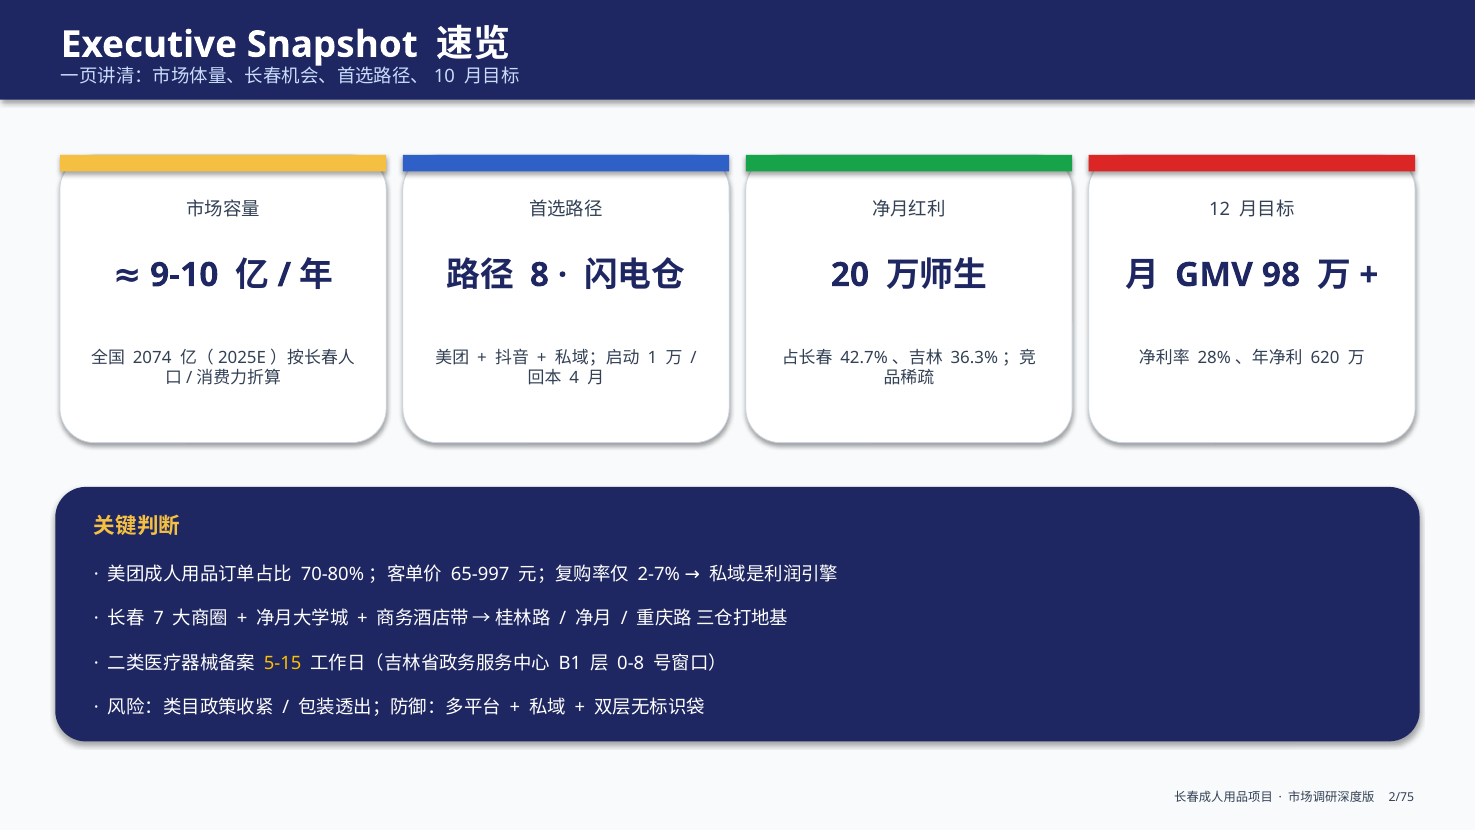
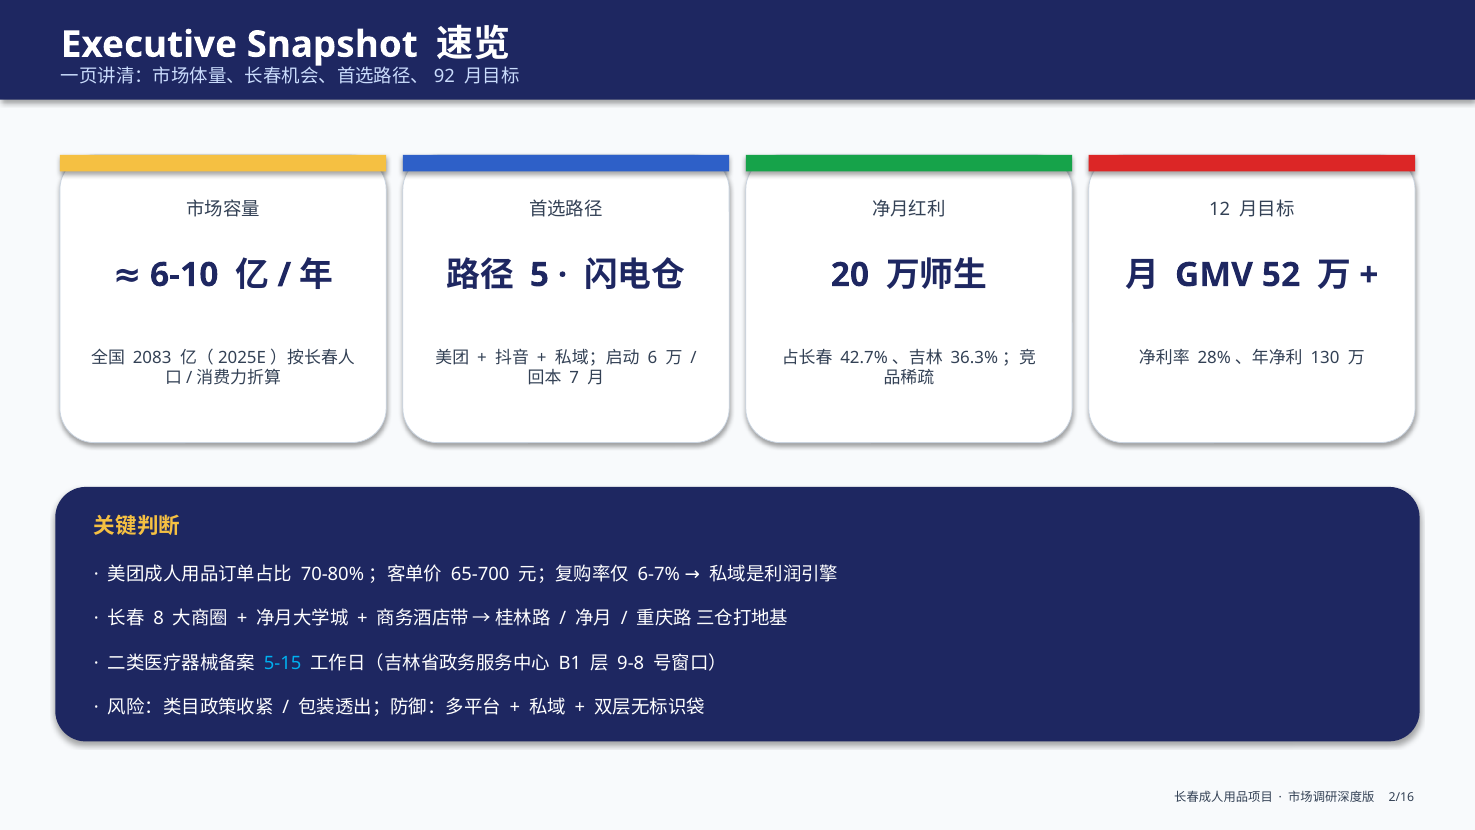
10: 10 -> 92
9-10: 9-10 -> 6-10
8: 8 -> 5
98: 98 -> 52
2074: 2074 -> 2083
1: 1 -> 6
620: 620 -> 130
4: 4 -> 7
65-997: 65-997 -> 65-700
2-7%: 2-7% -> 6-7%
7: 7 -> 8
5-15 colour: yellow -> light blue
0-8: 0-8 -> 9-8
2/75: 2/75 -> 2/16
